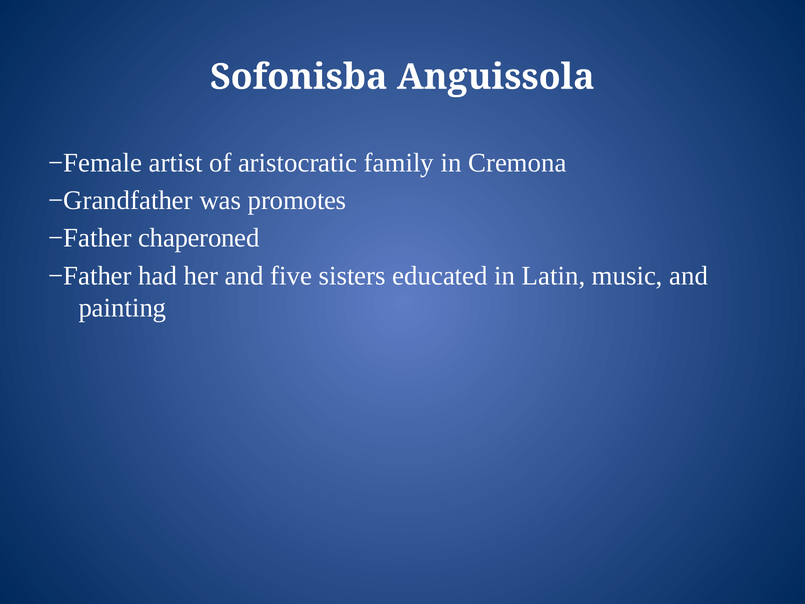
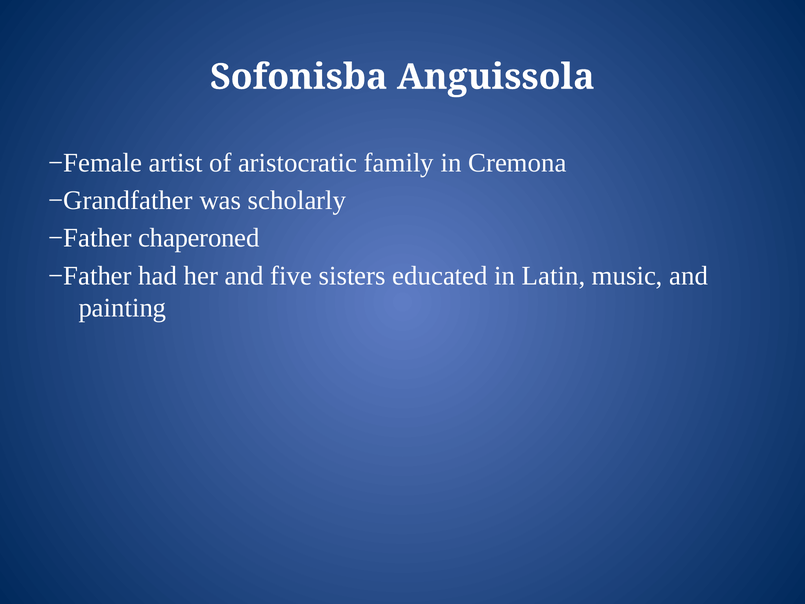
promotes: promotes -> scholarly
